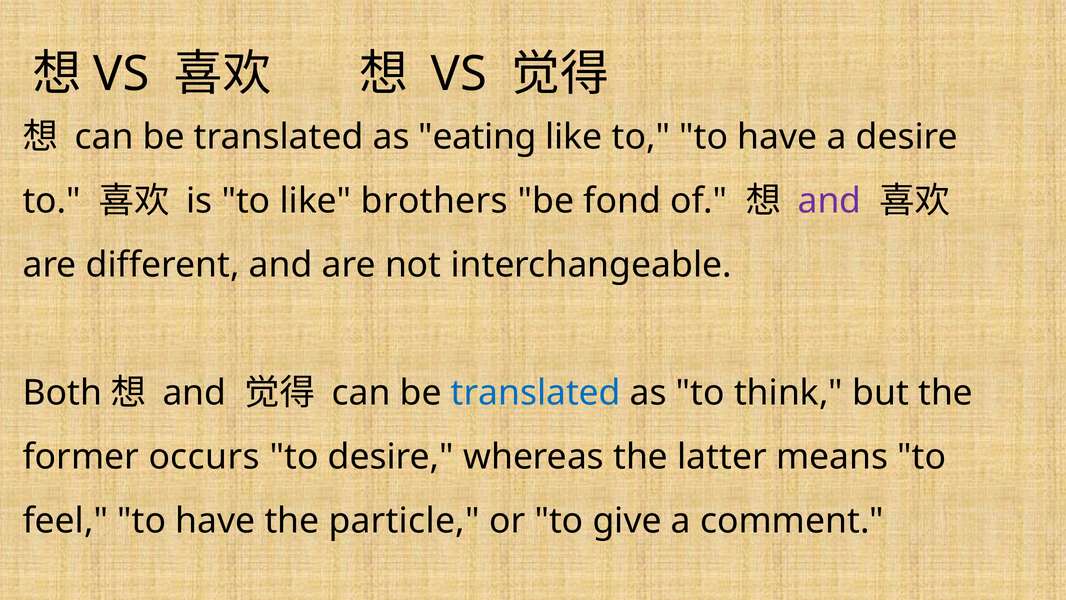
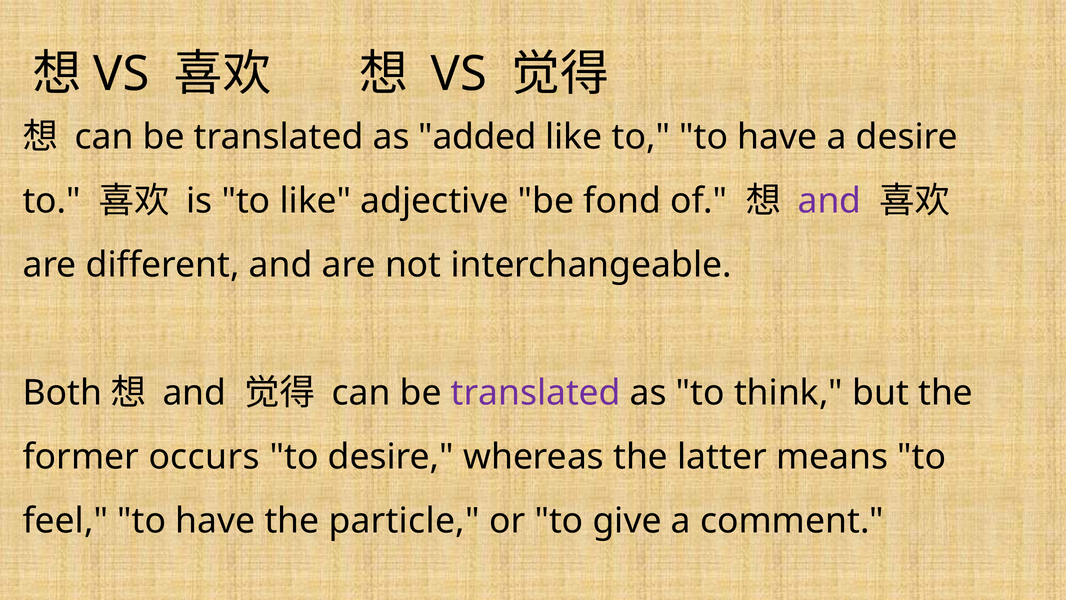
eating: eating -> added
brothers: brothers -> adjective
translated at (536, 393) colour: blue -> purple
